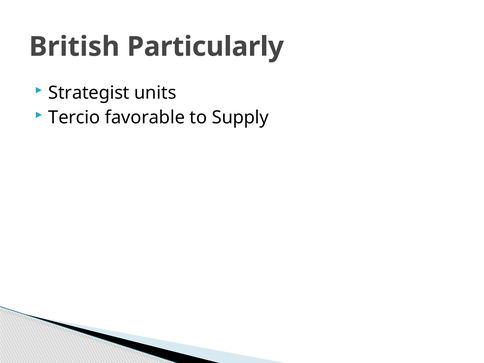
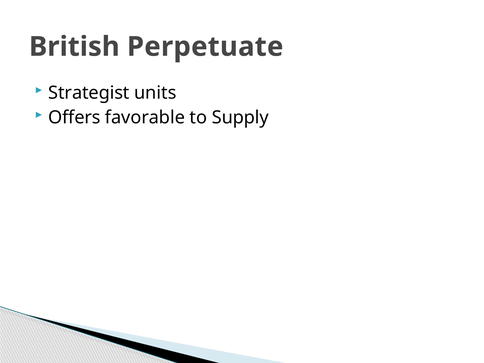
Particularly: Particularly -> Perpetuate
Tercio: Tercio -> Offers
